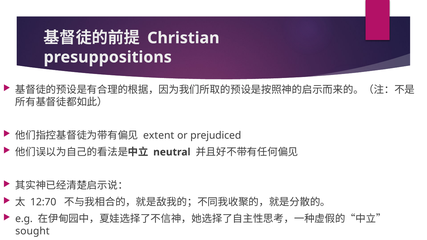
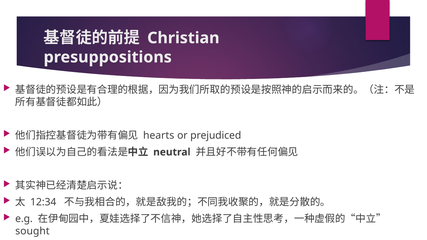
extent: extent -> hearts
12:70: 12:70 -> 12:34
